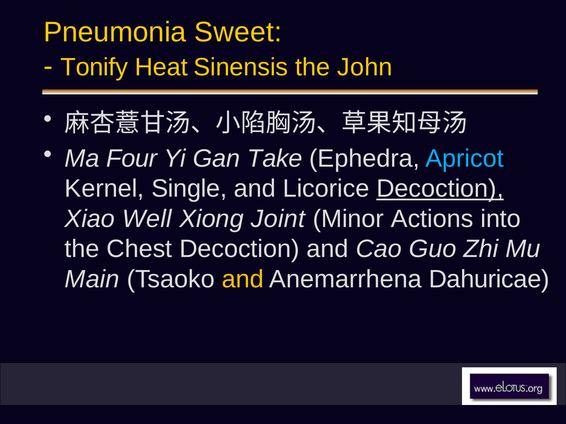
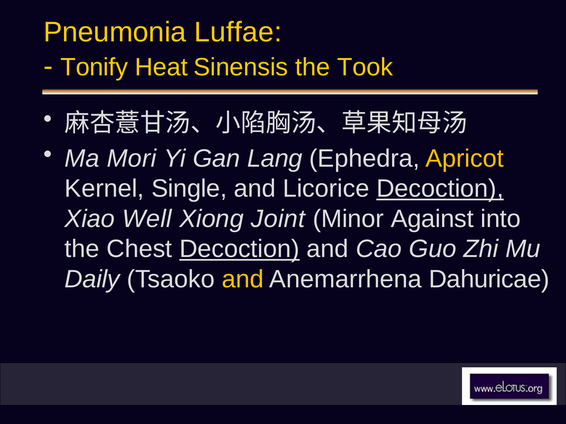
Sweet: Sweet -> Luffae
John: John -> Took
Four: Four -> Mori
Take: Take -> Lang
Apricot colour: light blue -> yellow
Actions: Actions -> Against
Decoction at (239, 249) underline: none -> present
Main: Main -> Daily
